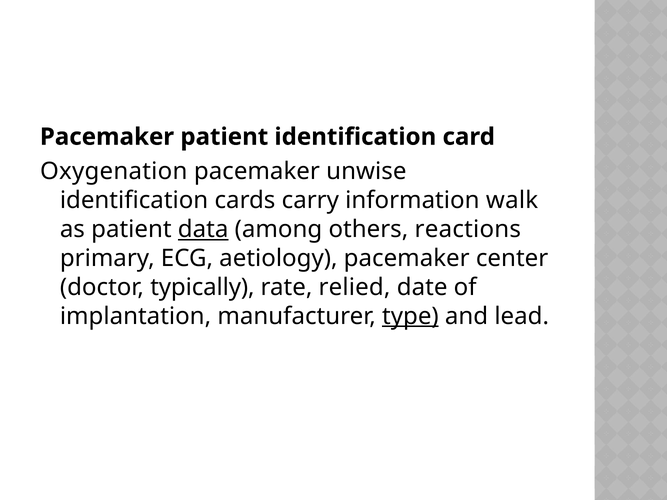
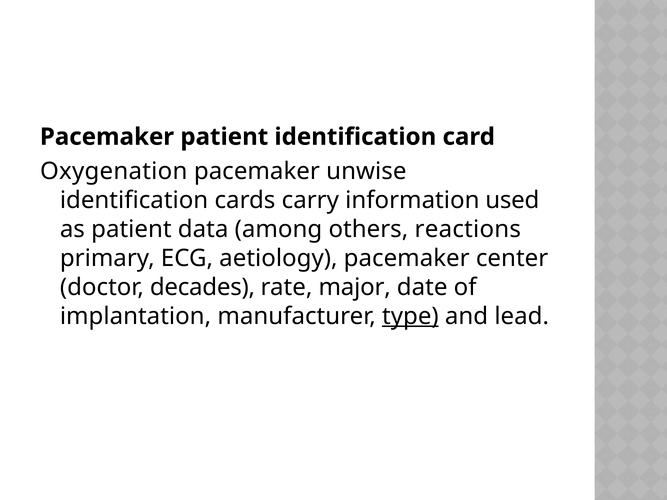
walk: walk -> used
data underline: present -> none
typically: typically -> decades
relied: relied -> major
